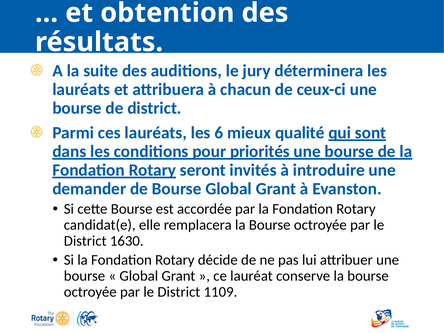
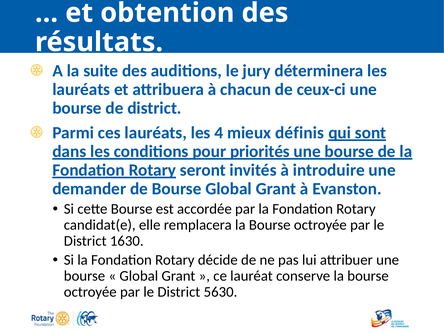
6: 6 -> 4
qualité: qualité -> définis
1109: 1109 -> 5630
